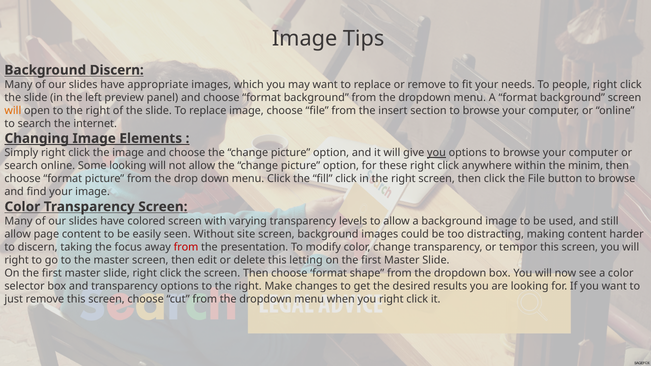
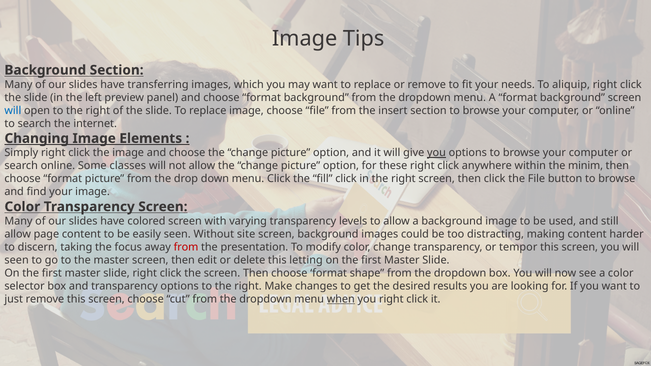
Background Discern: Discern -> Section
appropriate: appropriate -> transferring
people: people -> aliquip
will at (13, 111) colour: orange -> blue
Some looking: looking -> classes
right at (17, 260): right -> seen
when underline: none -> present
